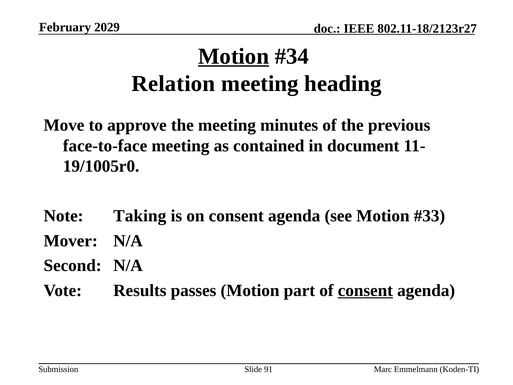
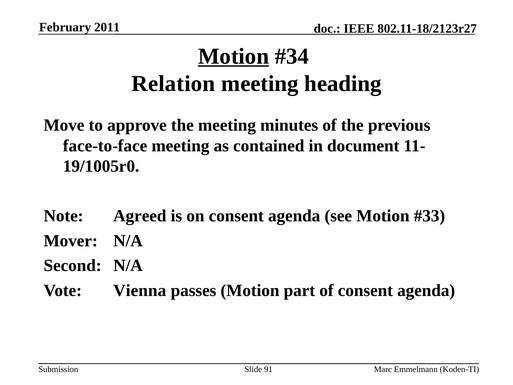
2029: 2029 -> 2011
Taking: Taking -> Agreed
Results: Results -> Vienna
consent at (365, 290) underline: present -> none
